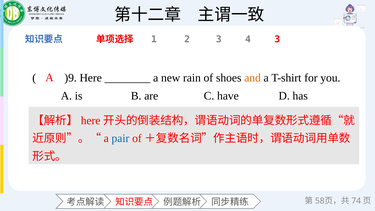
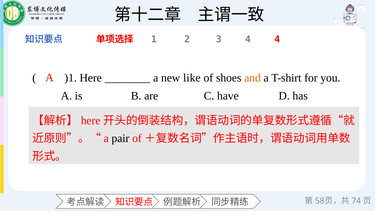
4 3: 3 -> 4
)9: )9 -> )1
rain: rain -> like
pair colour: blue -> black
